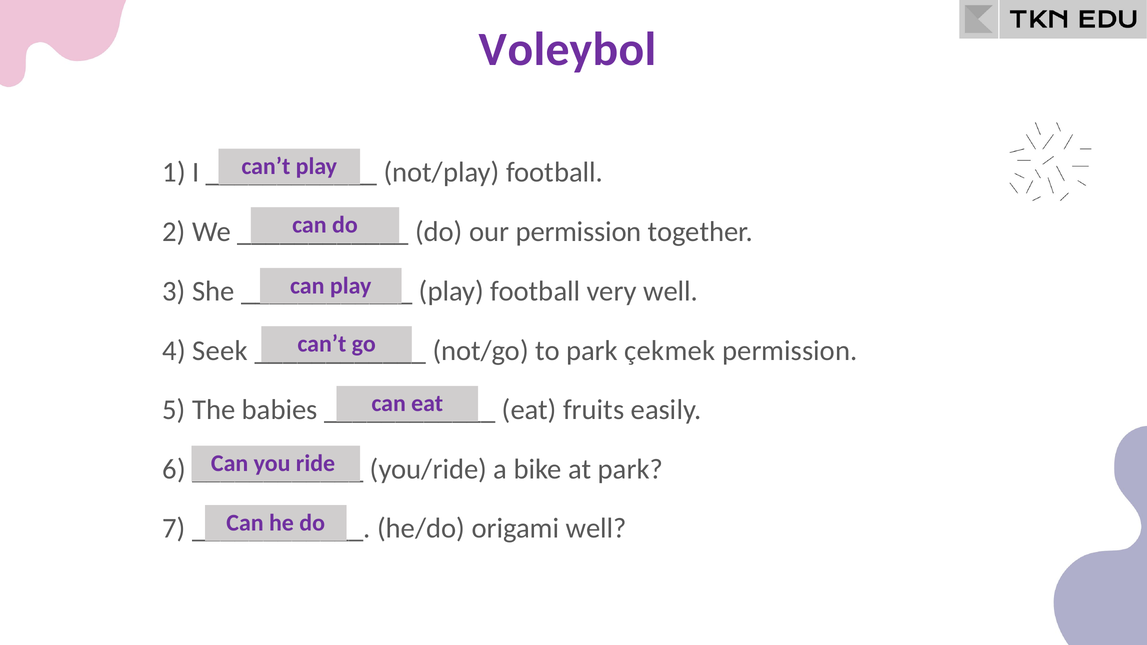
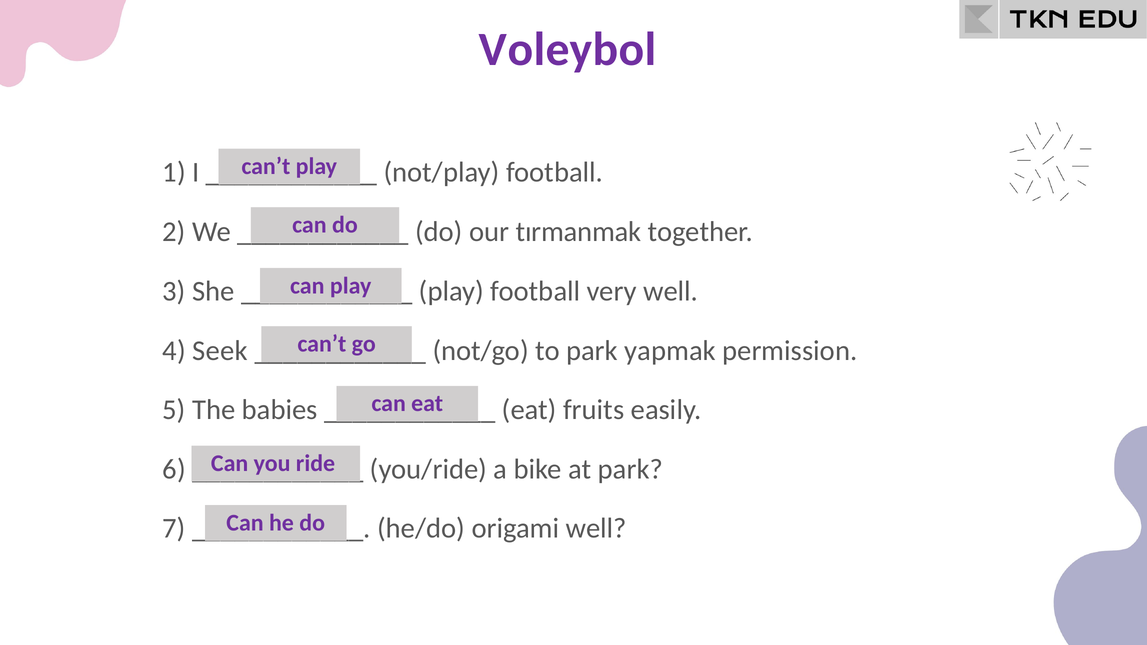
our permission: permission -> tırmanmak
çekmek: çekmek -> yapmak
